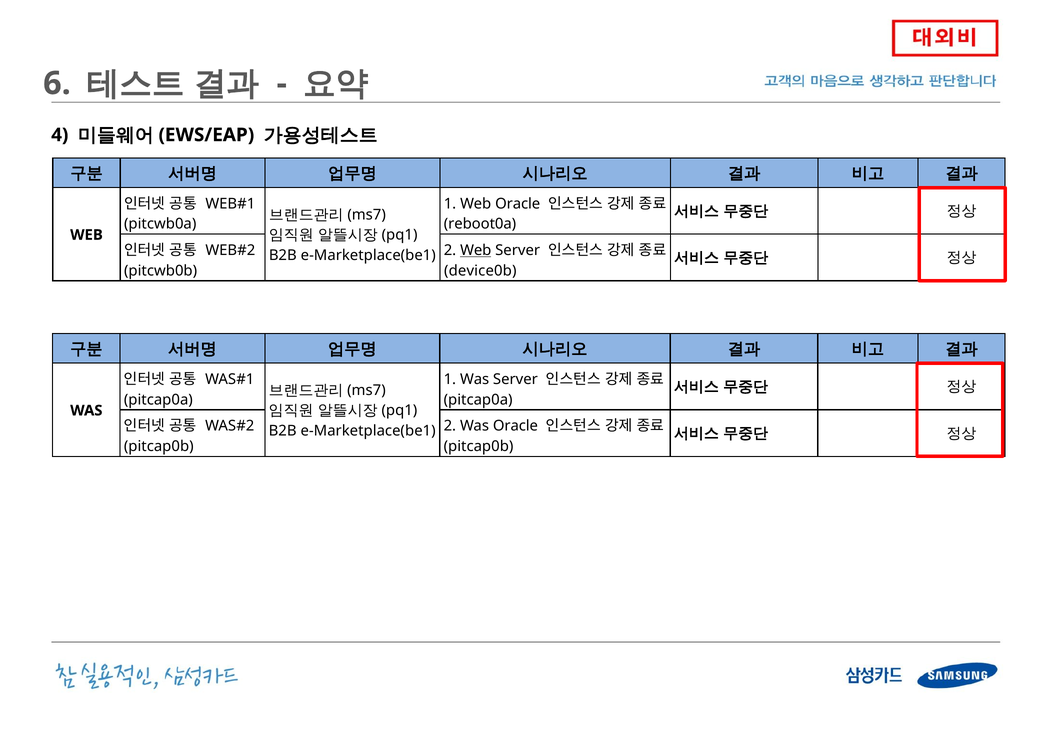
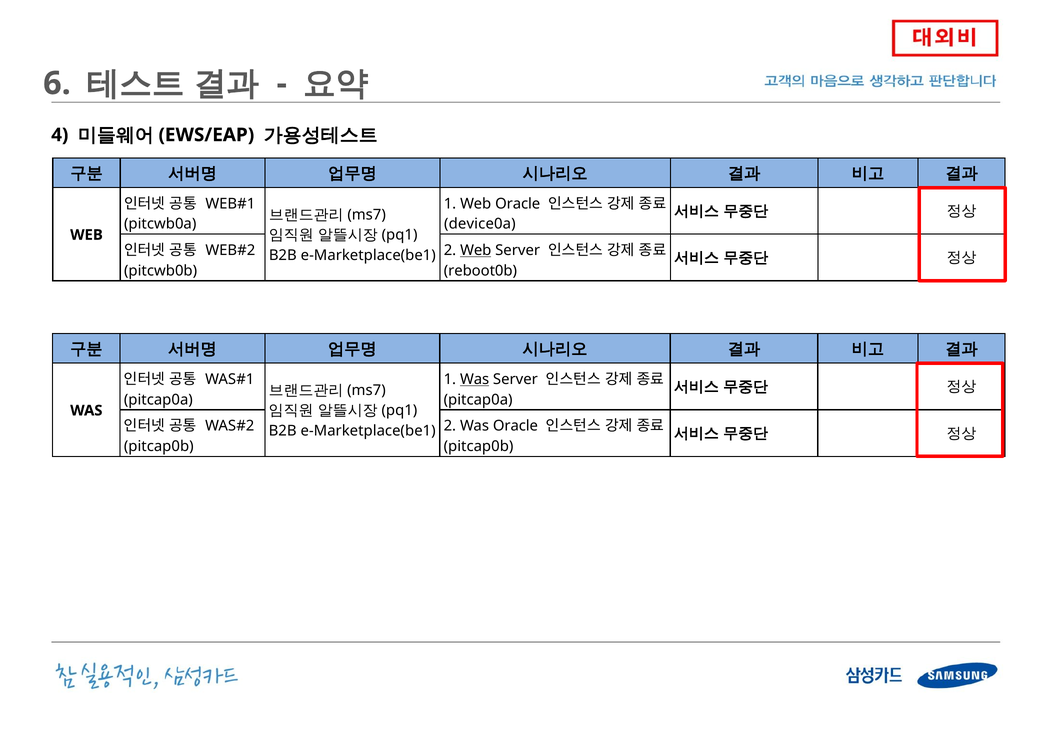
reboot0a: reboot0a -> device0a
device0b: device0b -> reboot0b
Was at (475, 379) underline: none -> present
